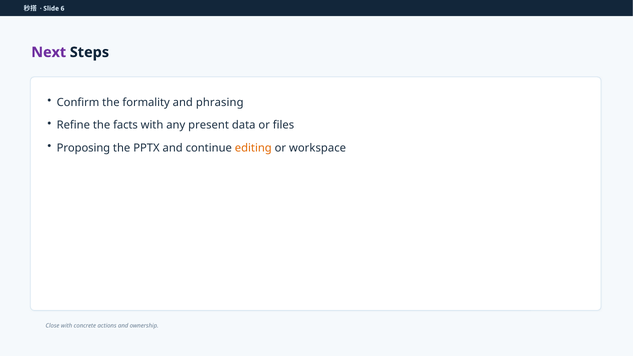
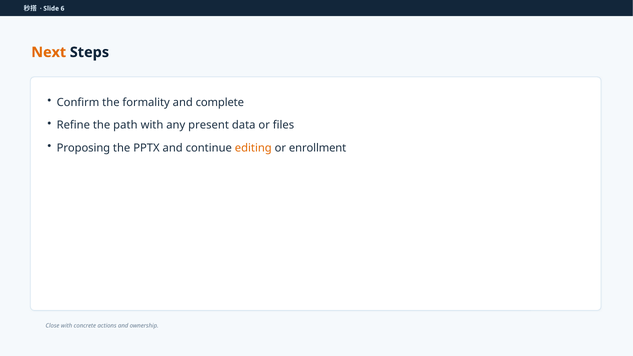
Next colour: purple -> orange
phrasing: phrasing -> complete
facts: facts -> path
workspace: workspace -> enrollment
